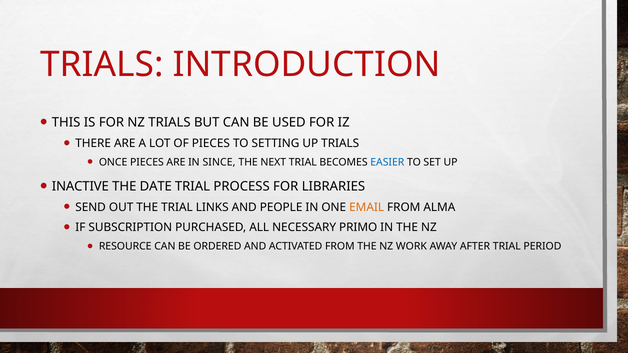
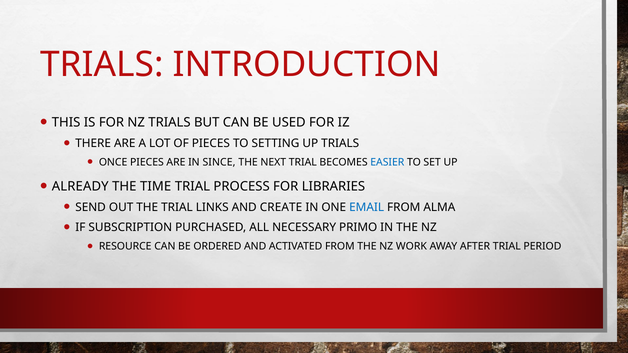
INACTIVE: INACTIVE -> ALREADY
DATE: DATE -> TIME
PEOPLE: PEOPLE -> CREATE
EMAIL colour: orange -> blue
